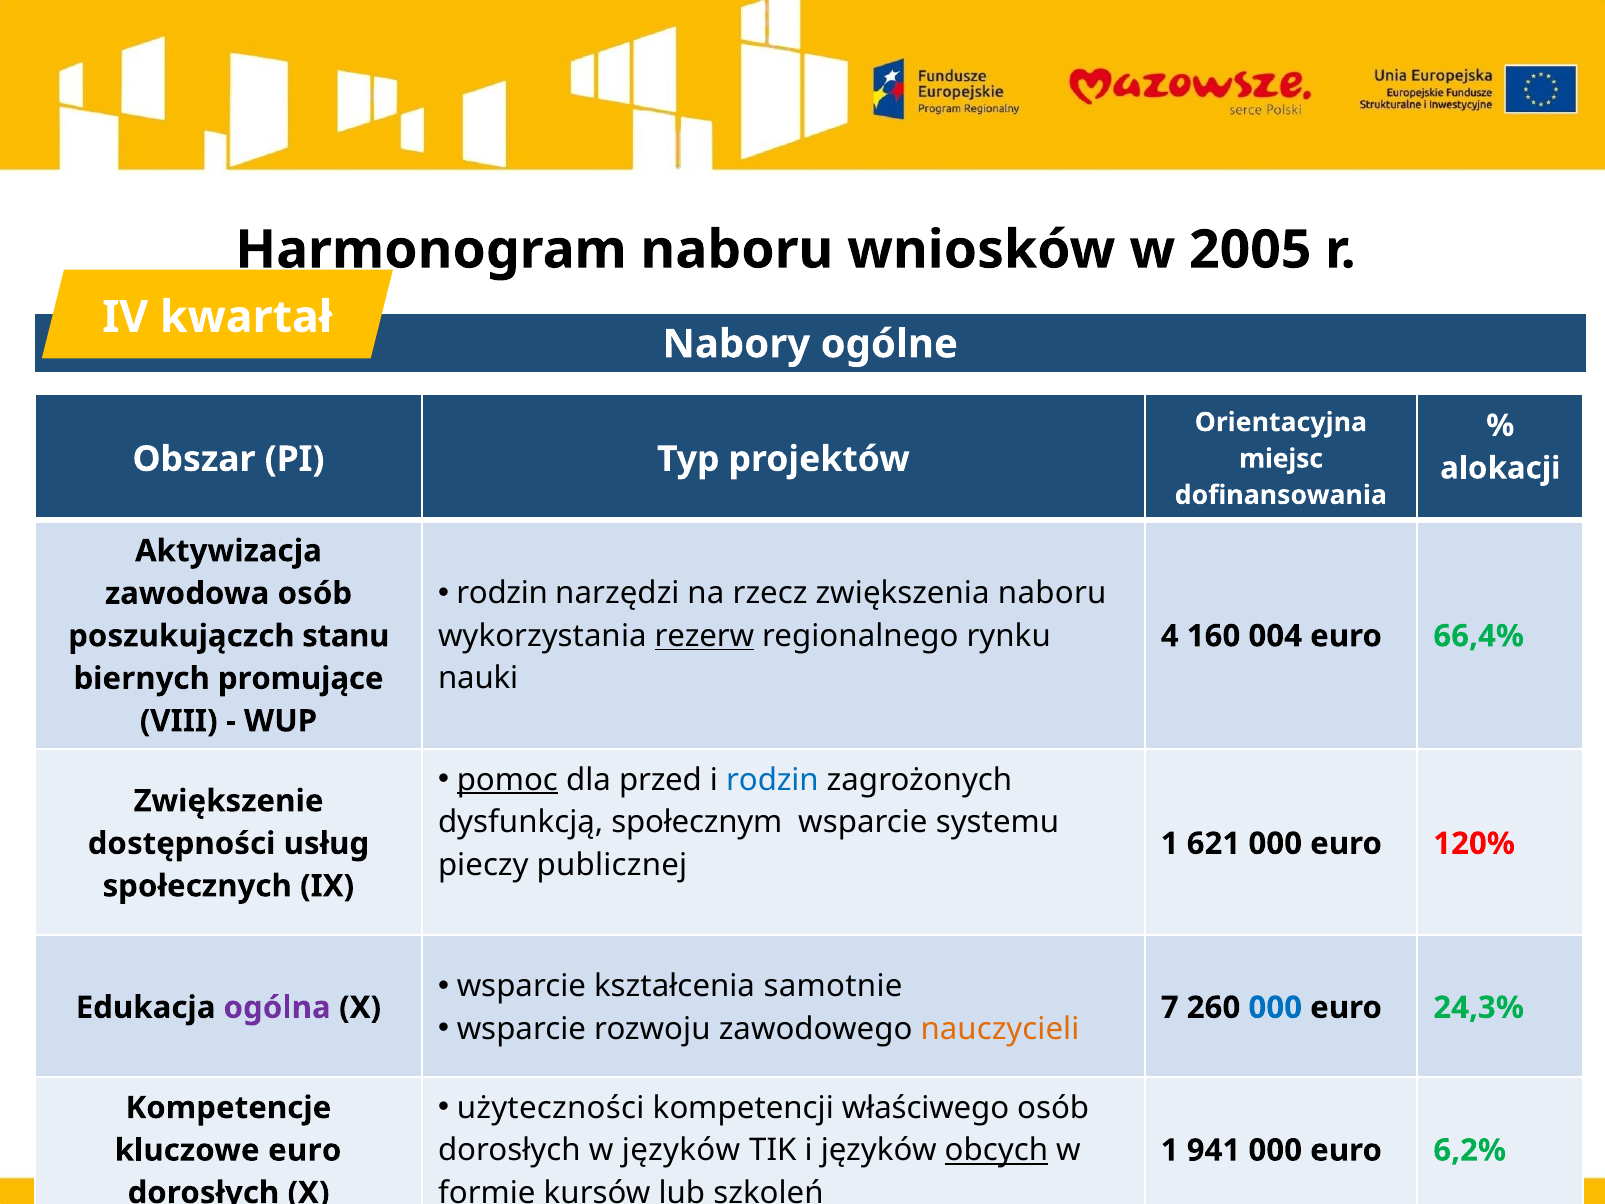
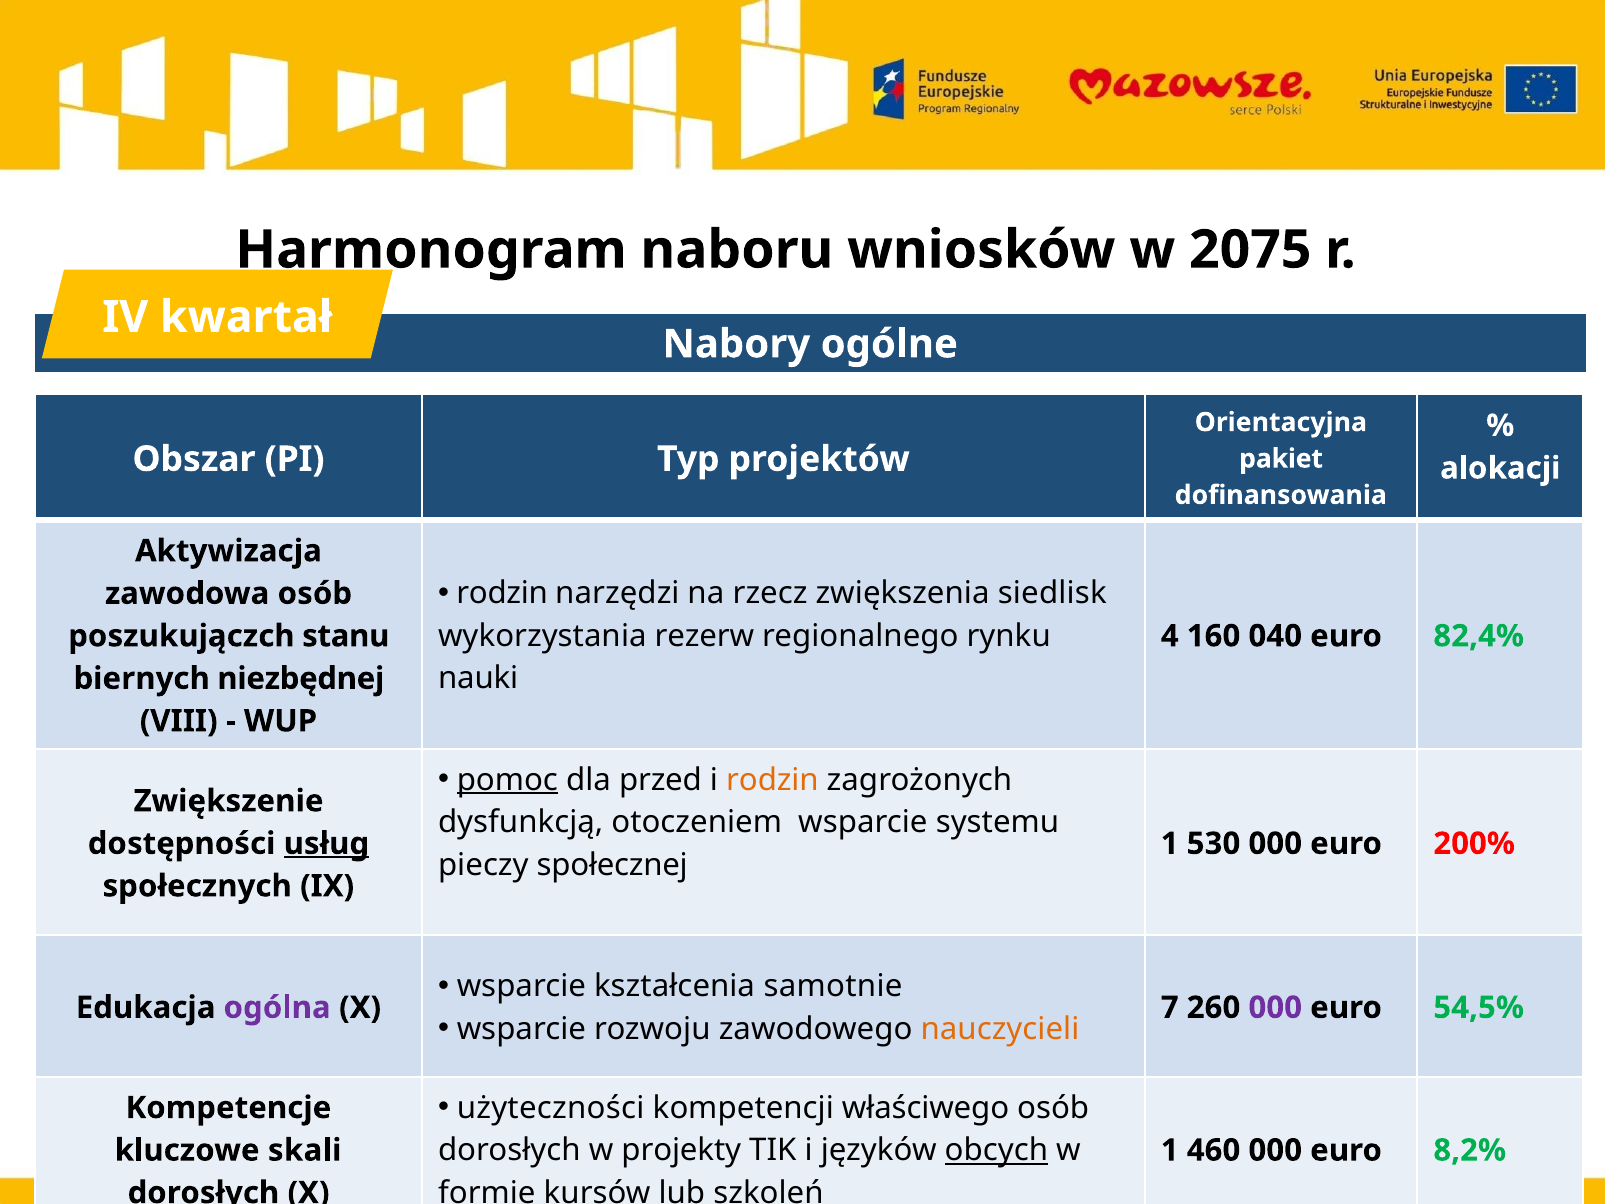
2005: 2005 -> 2075
miejsc: miejsc -> pakiet
zwiększenia naboru: naboru -> siedlisk
rezerw underline: present -> none
004: 004 -> 040
66,4%: 66,4% -> 82,4%
promujące: promujące -> niezbędnej
rodzin at (772, 780) colour: blue -> orange
społecznym: społecznym -> otoczeniem
usług underline: none -> present
621: 621 -> 530
120%: 120% -> 200%
publicznej: publicznej -> społecznej
000 at (1275, 1007) colour: blue -> purple
24,3%: 24,3% -> 54,5%
w języków: języków -> projekty
kluczowe euro: euro -> skali
941: 941 -> 460
6,2%: 6,2% -> 8,2%
